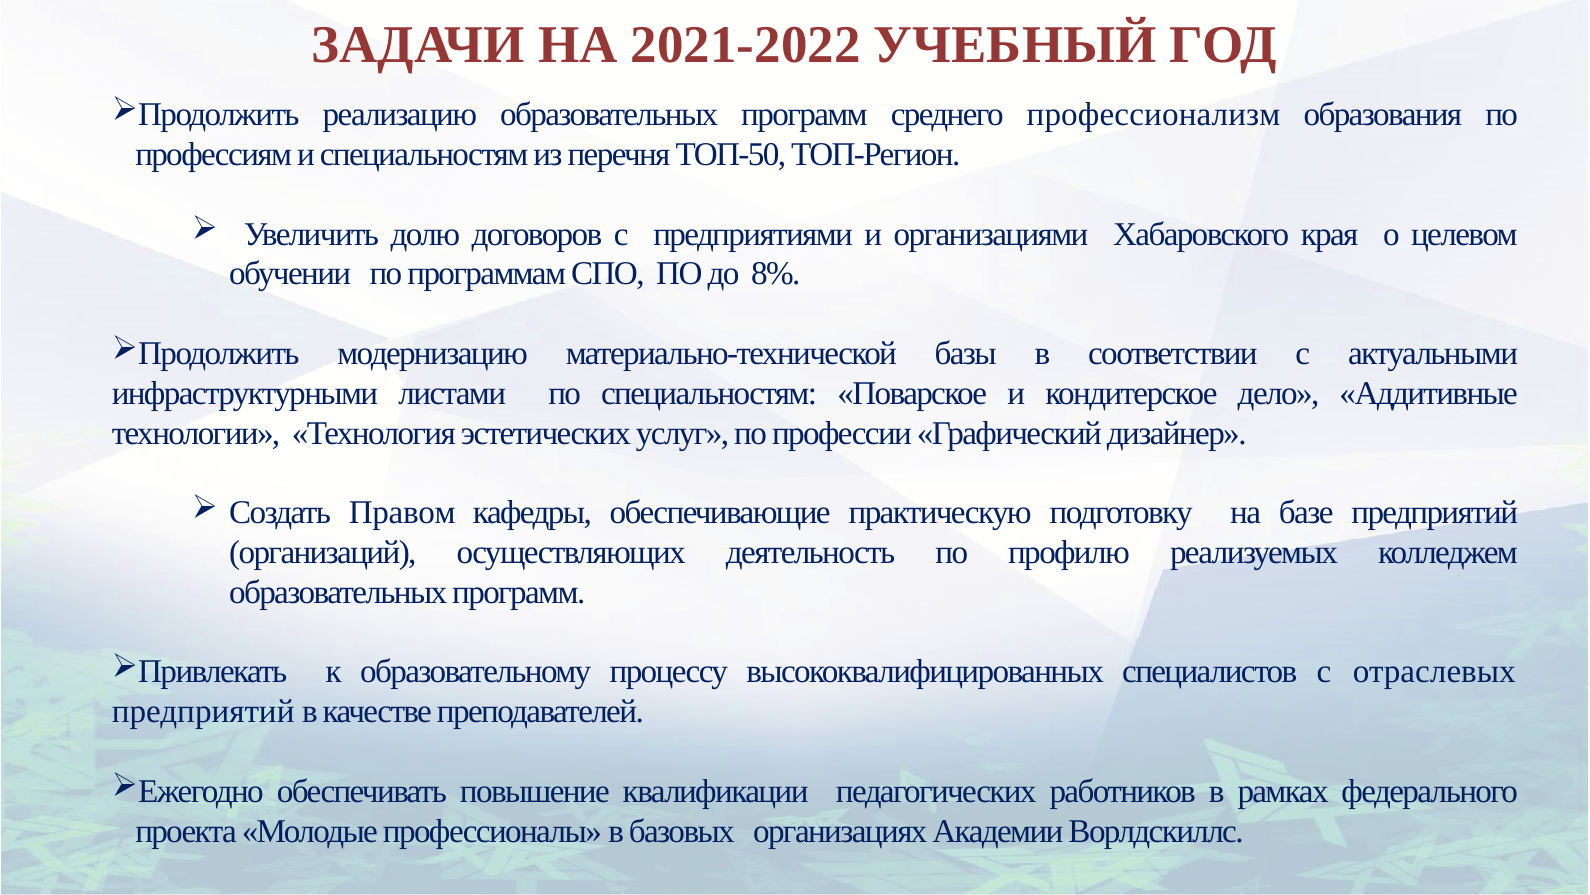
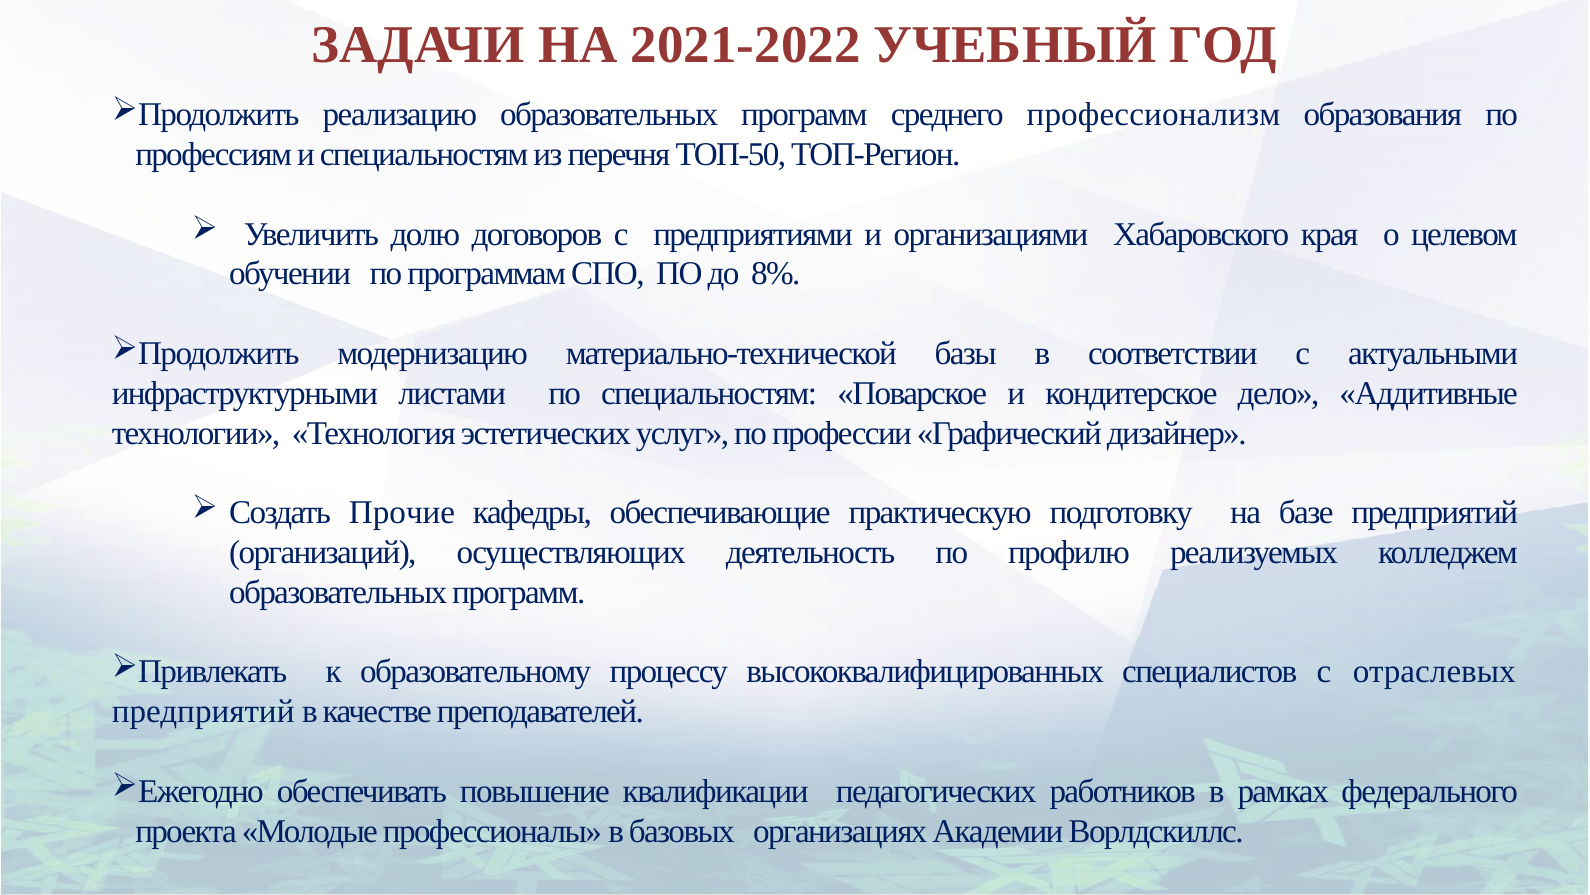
Правом: Правом -> Прочие
